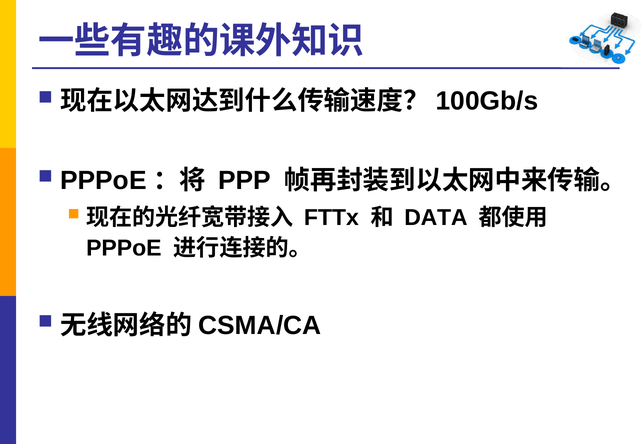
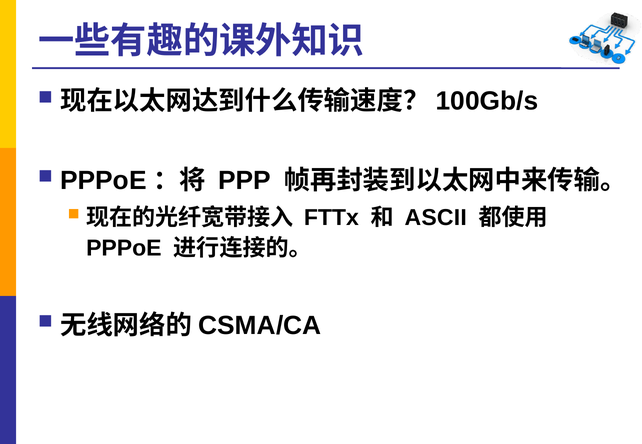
DATA: DATA -> ASCII
